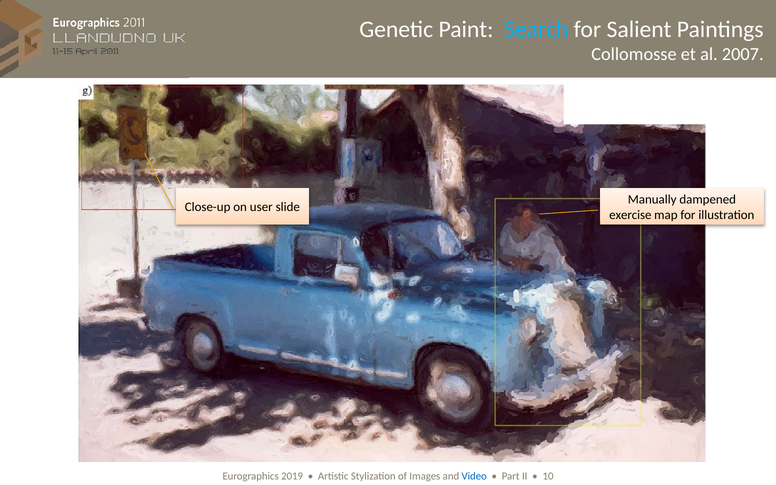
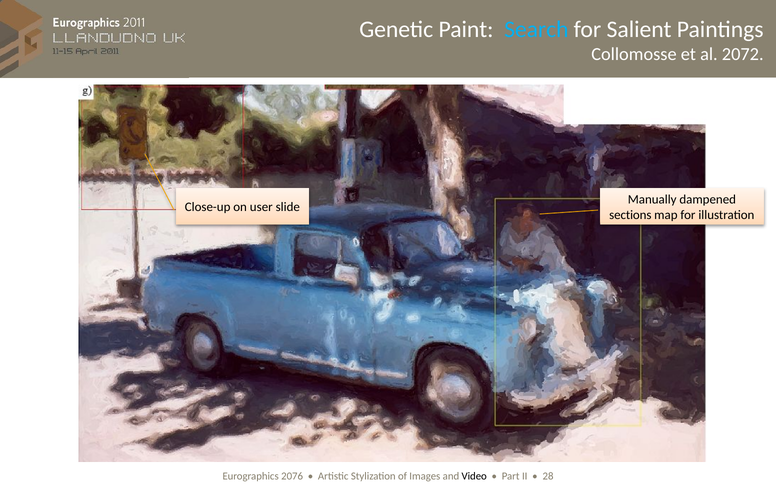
2007: 2007 -> 2072
exercise: exercise -> sections
2019: 2019 -> 2076
Video colour: blue -> black
10: 10 -> 28
